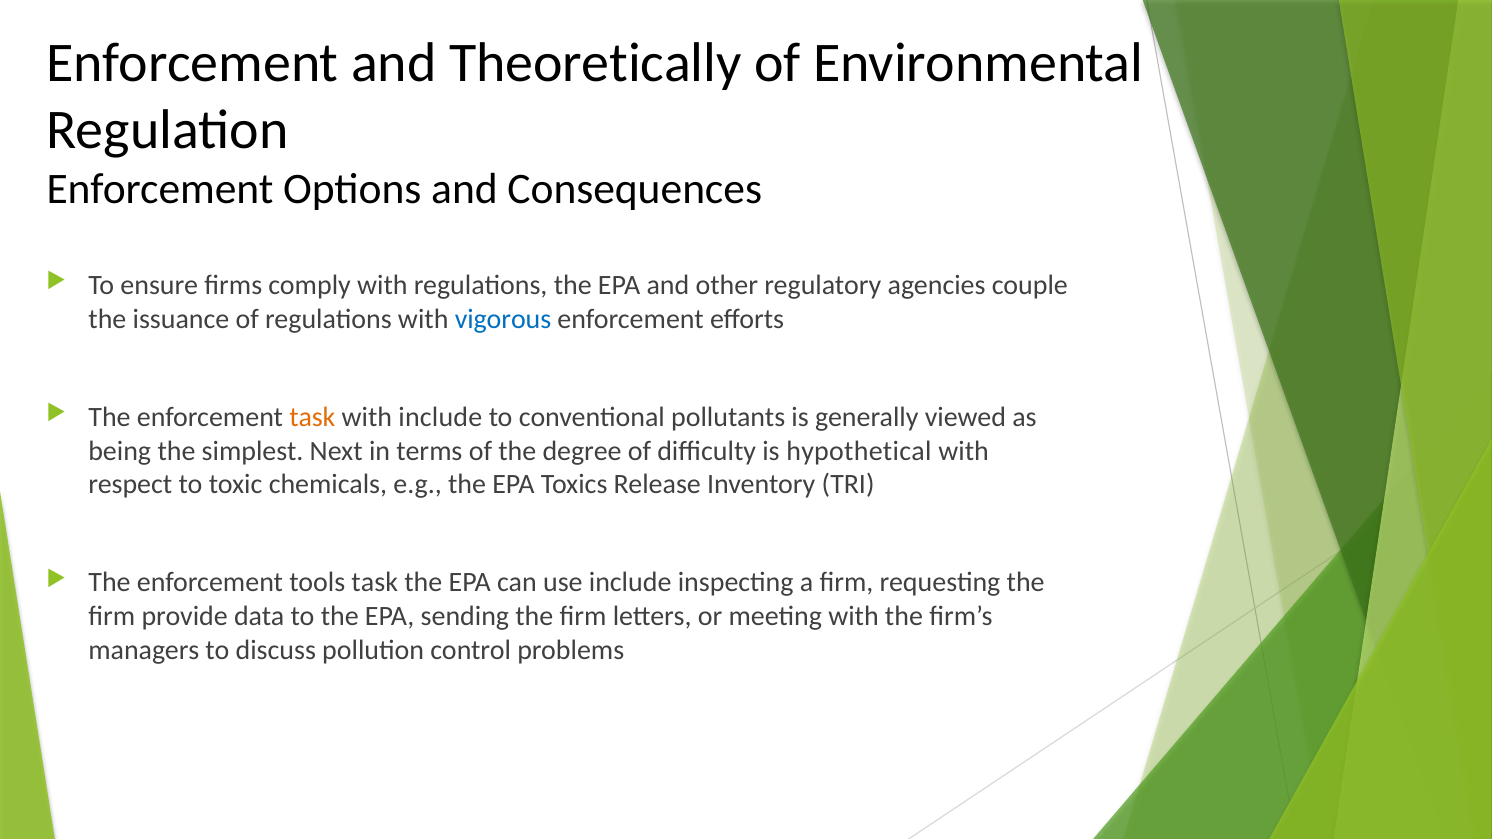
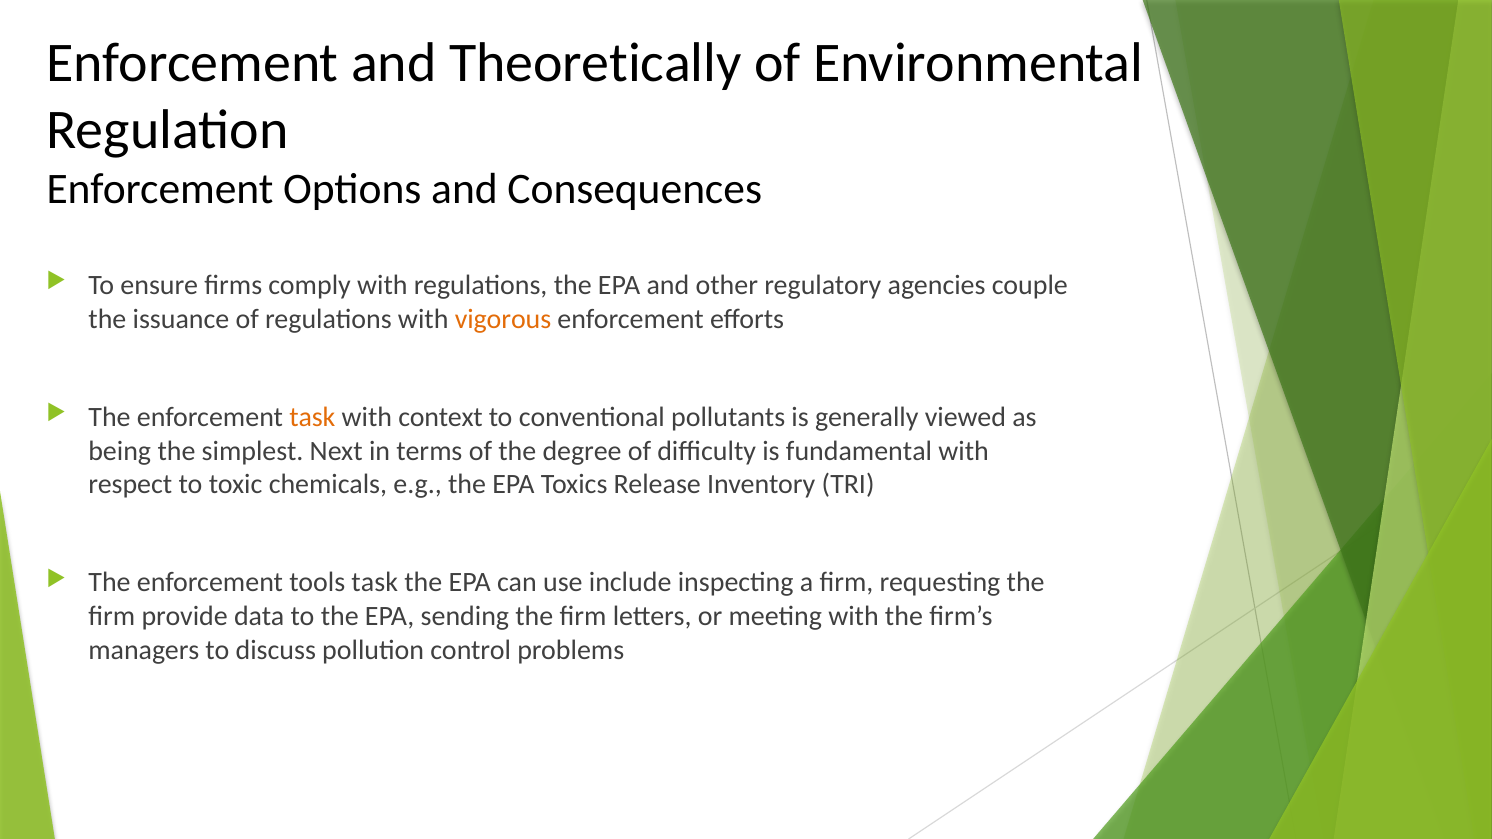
vigorous colour: blue -> orange
with include: include -> context
hypothetical: hypothetical -> fundamental
